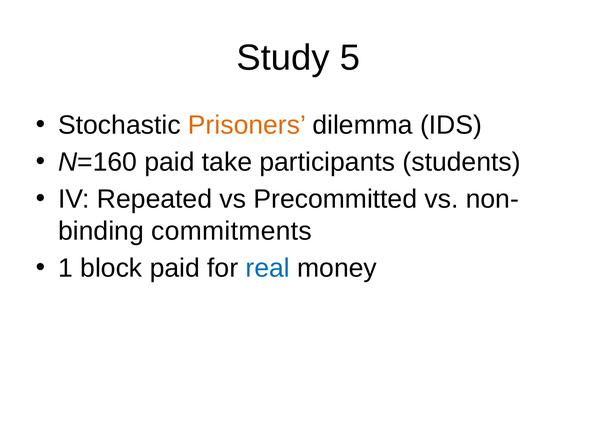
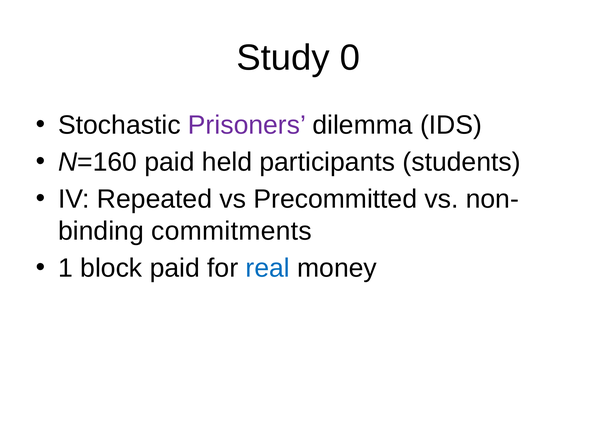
5: 5 -> 0
Prisoners colour: orange -> purple
take: take -> held
